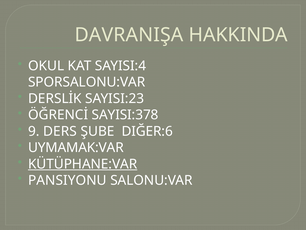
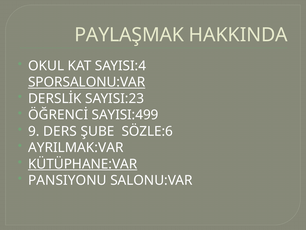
DAVRANIŞA: DAVRANIŞA -> PAYLAŞMAK
SPORSALONU:VAR underline: none -> present
SAYISI:378: SAYISI:378 -> SAYISI:499
DIĞER:6: DIĞER:6 -> SÖZLE:6
UYMAMAK:VAR: UYMAMAK:VAR -> AYRILMAK:VAR
